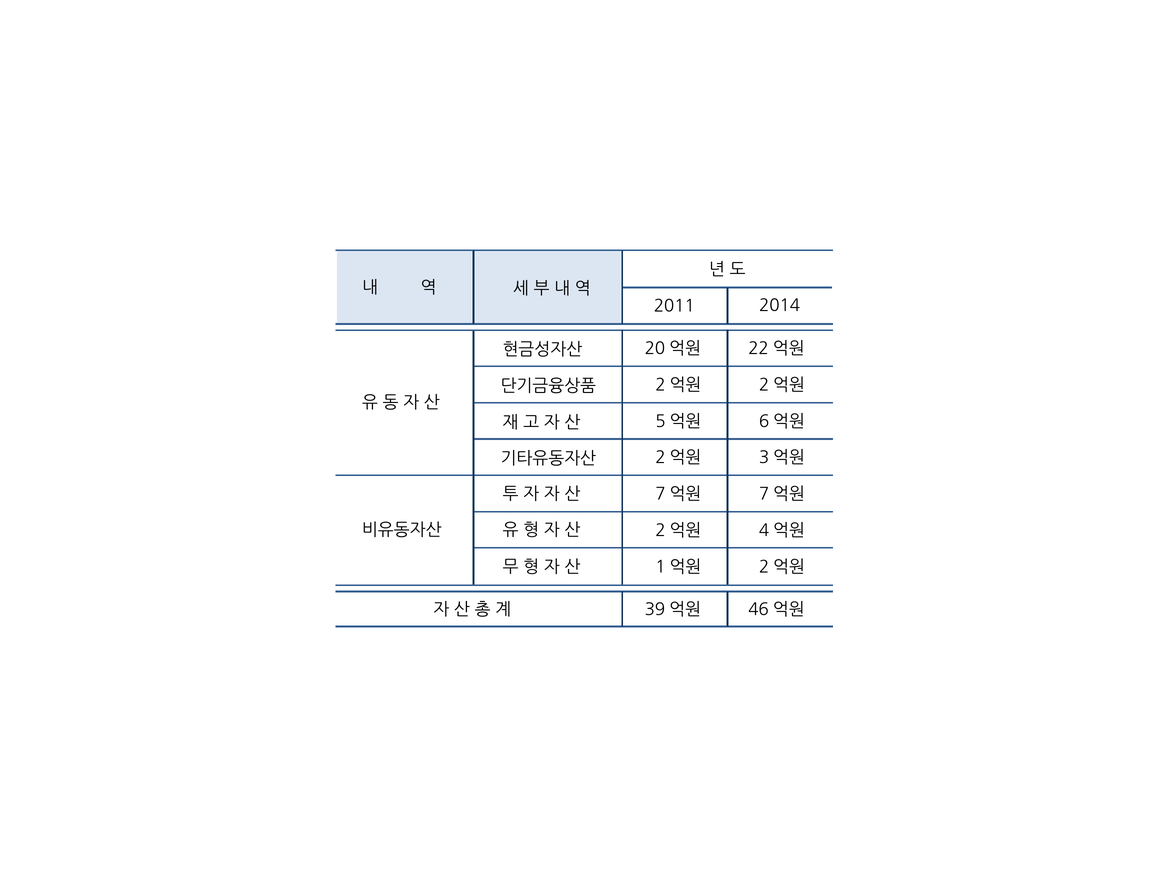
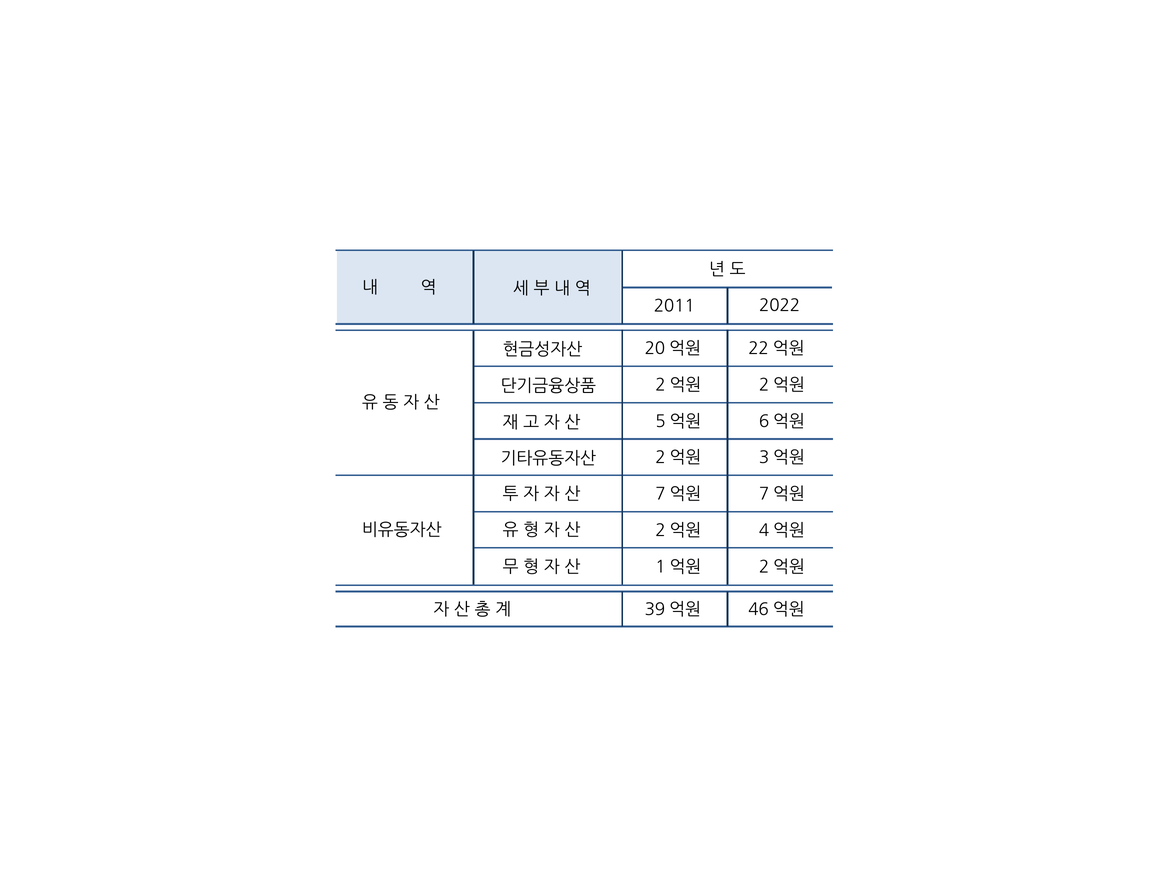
2014: 2014 -> 2022
